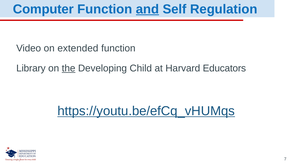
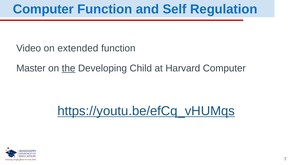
and underline: present -> none
Library: Library -> Master
Harvard Educators: Educators -> Computer
